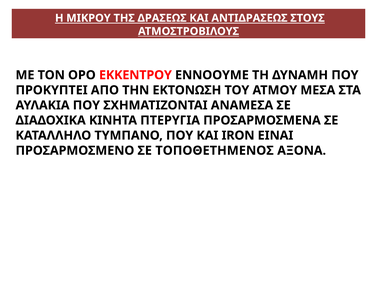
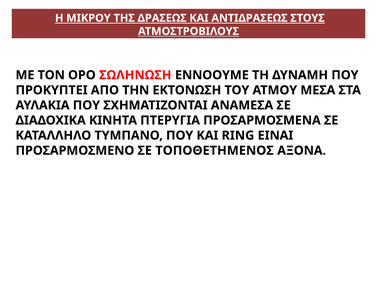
ΕΚΚΕΝΤΡΟΥ: ΕΚΚΕΝΤΡΟΥ -> ΣΩΛΗΝΩΣΗ
IRON: IRON -> RING
